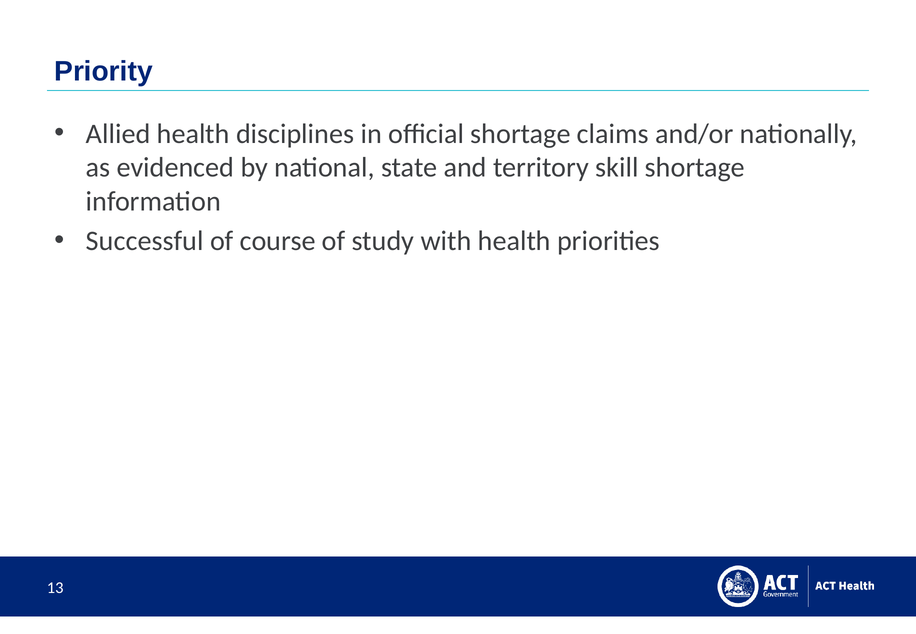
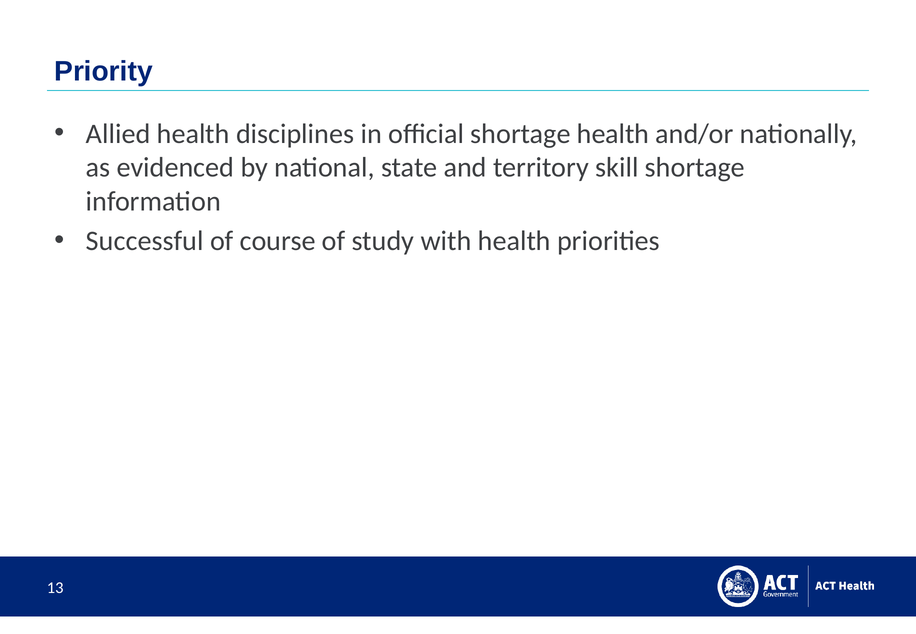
shortage claims: claims -> health
